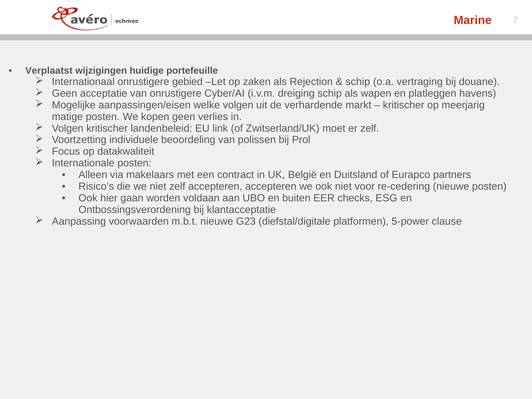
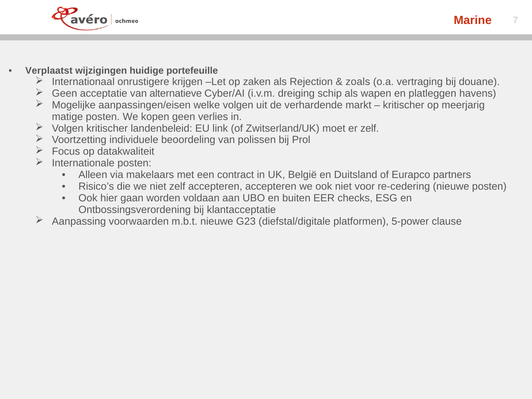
gebied: gebied -> krijgen
schip at (358, 82): schip -> zoals
van onrustigere: onrustigere -> alternatieve
